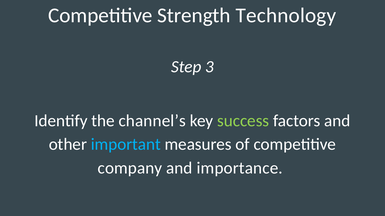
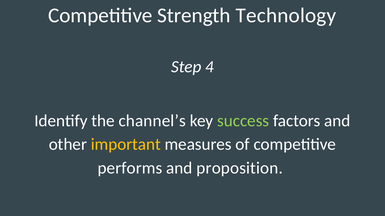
3: 3 -> 4
important colour: light blue -> yellow
company: company -> performs
importance: importance -> proposition
